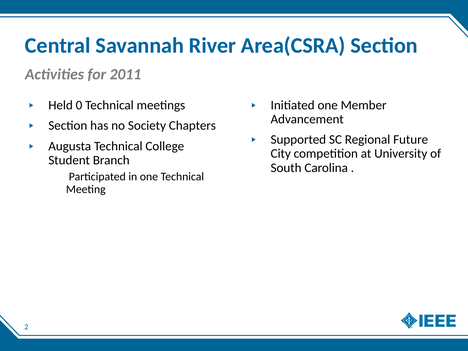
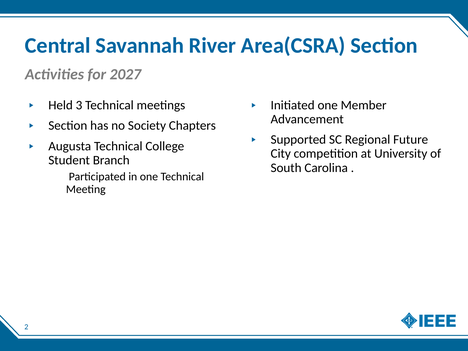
2011: 2011 -> 2027
0: 0 -> 3
